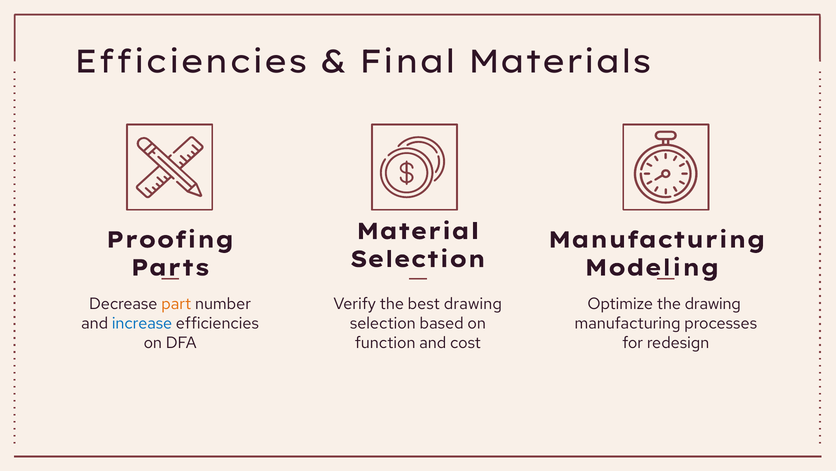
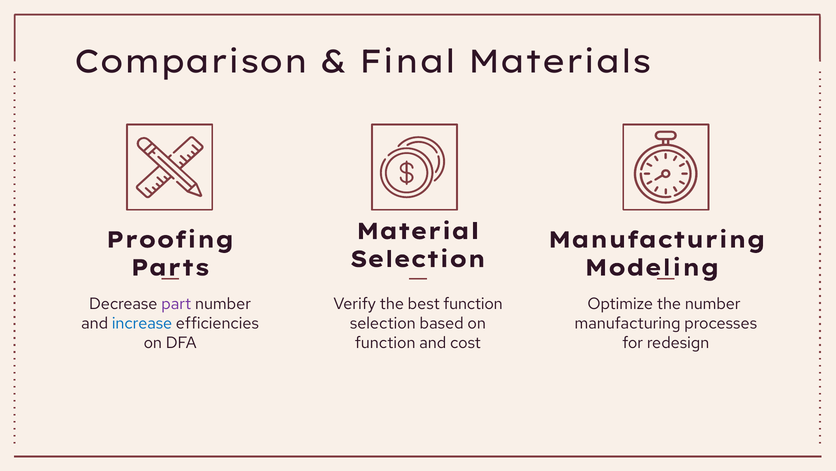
Efficiencies at (191, 62): Efficiencies -> Comparison
part colour: orange -> purple
best drawing: drawing -> function
the drawing: drawing -> number
